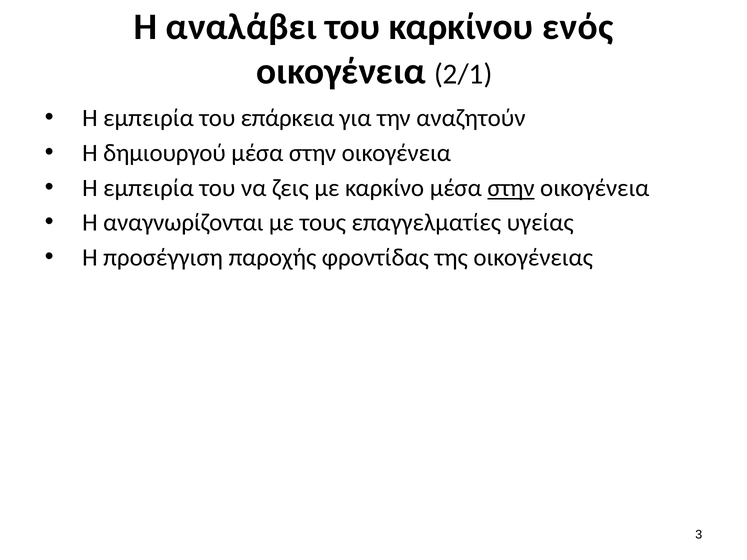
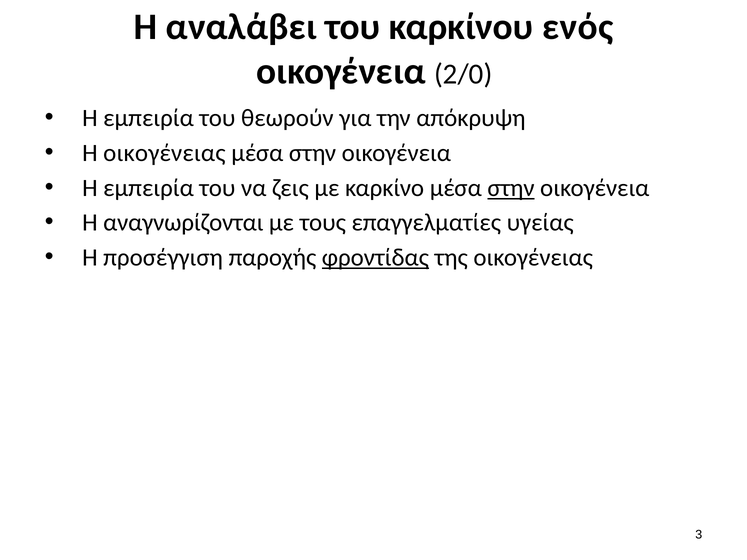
2/1: 2/1 -> 2/0
επάρκεια: επάρκεια -> θεωρούν
αναζητούν: αναζητούν -> απόκρυψη
Η δημιουργού: δημιουργού -> οικογένειας
φροντίδας underline: none -> present
